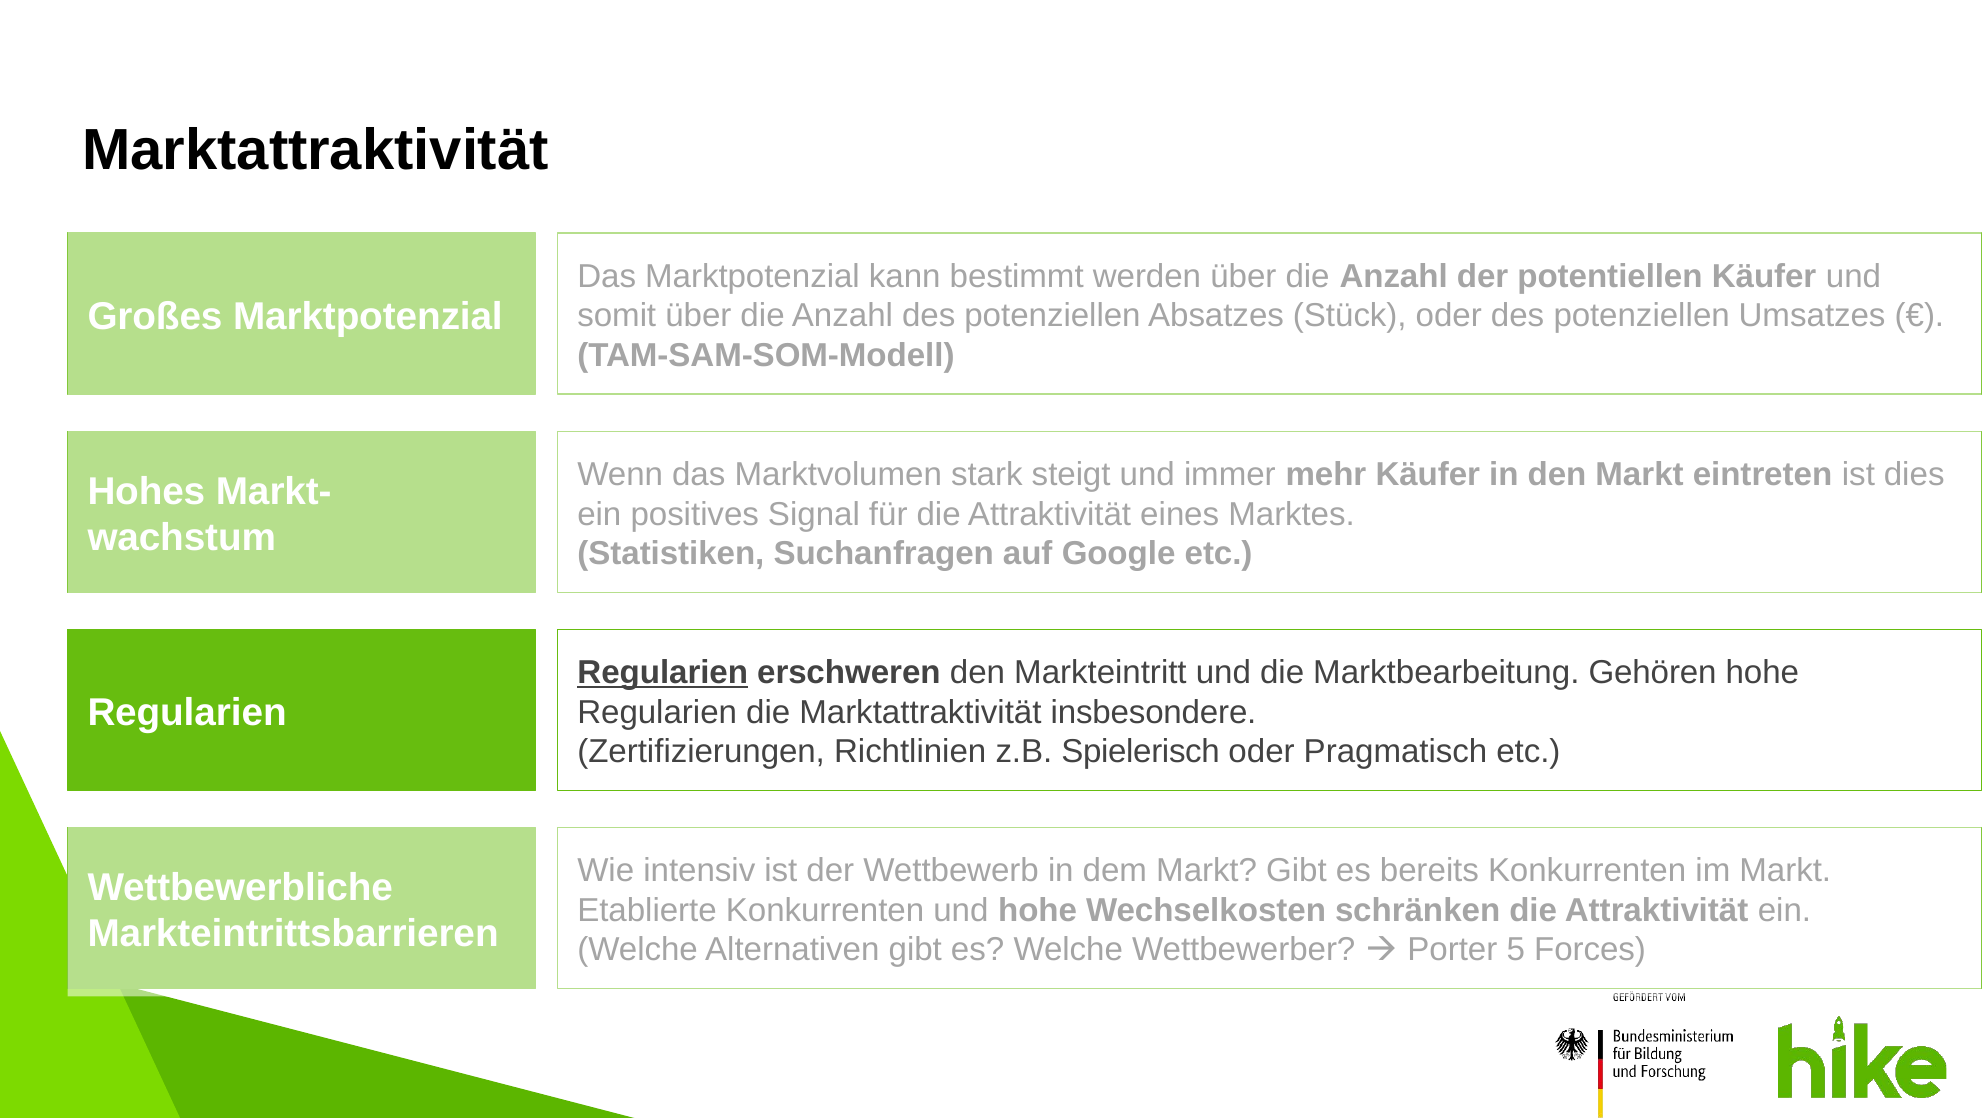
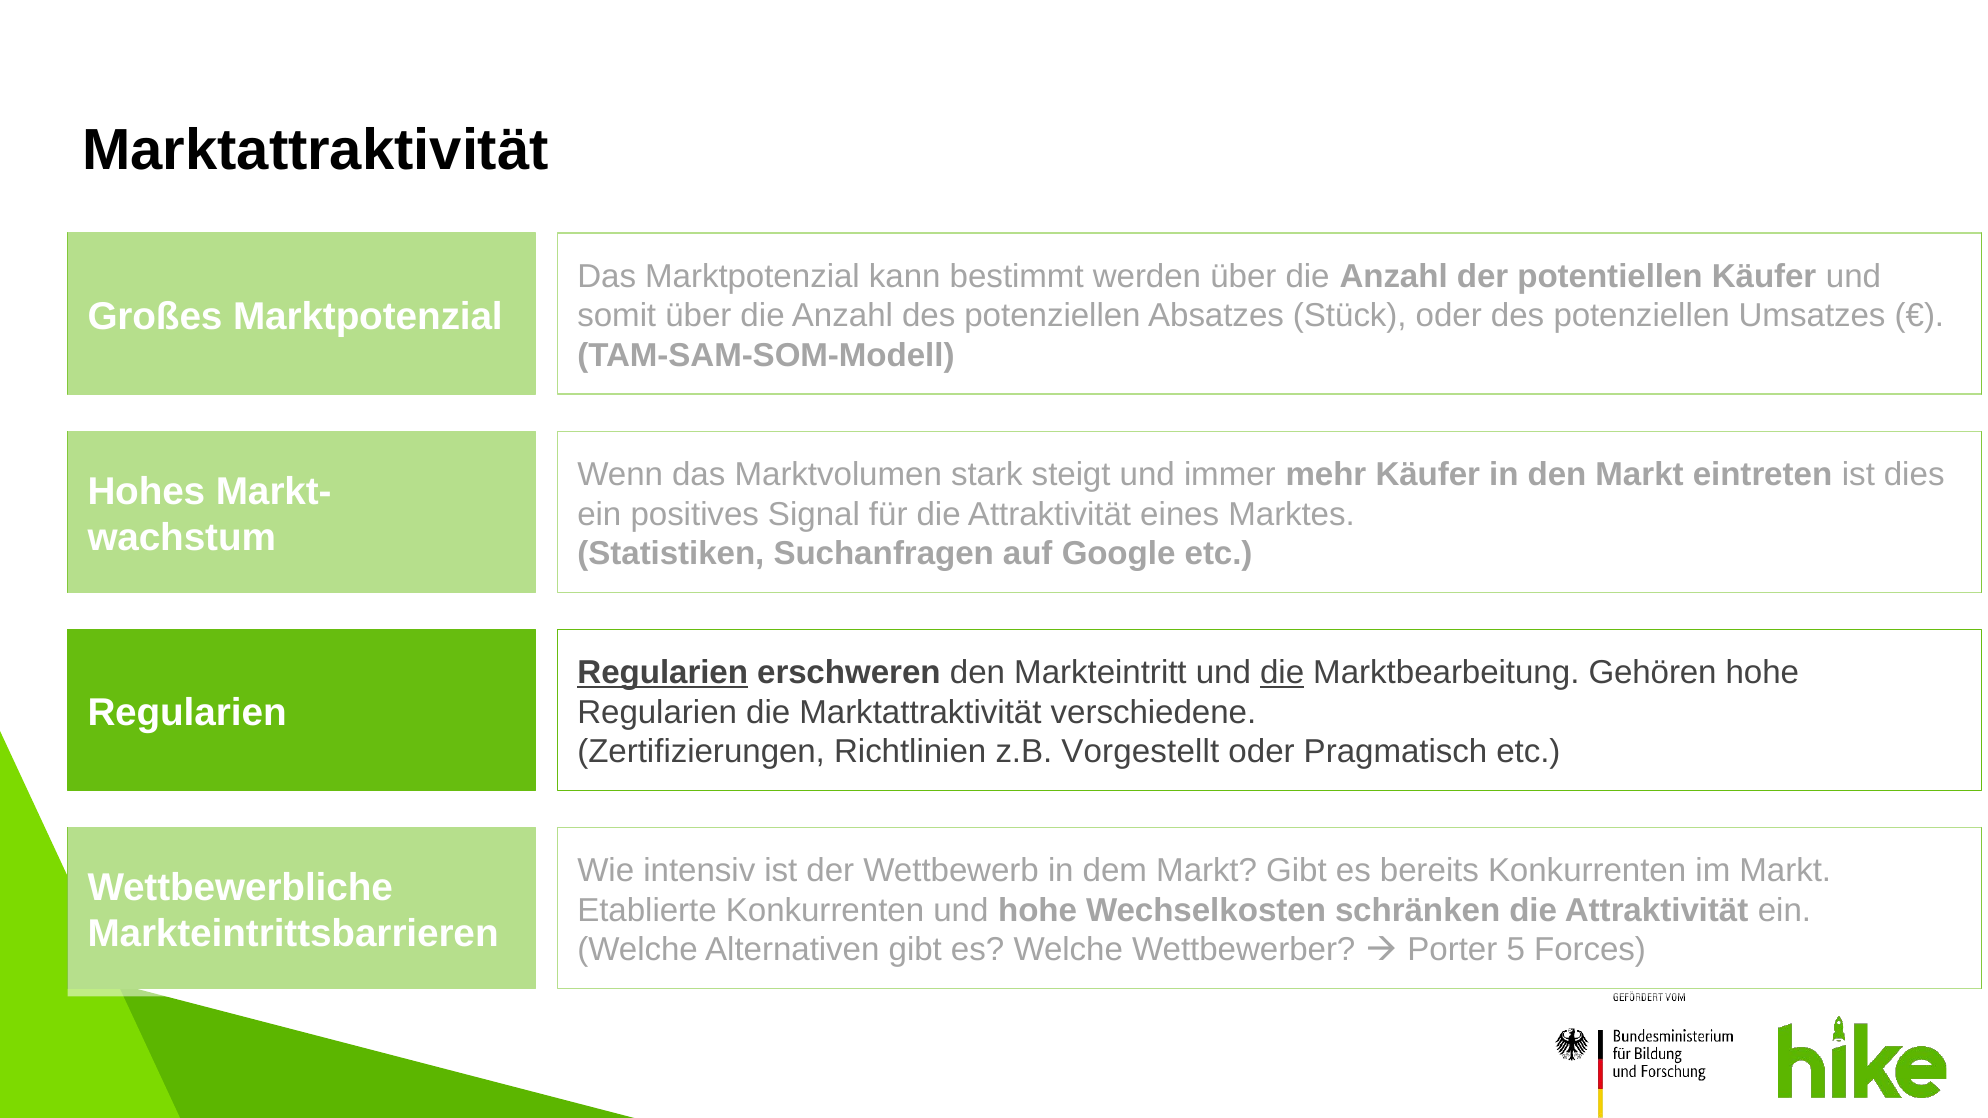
die at (1282, 673) underline: none -> present
insbesondere: insbesondere -> verschiedene
Spielerisch: Spielerisch -> Vorgestellt
